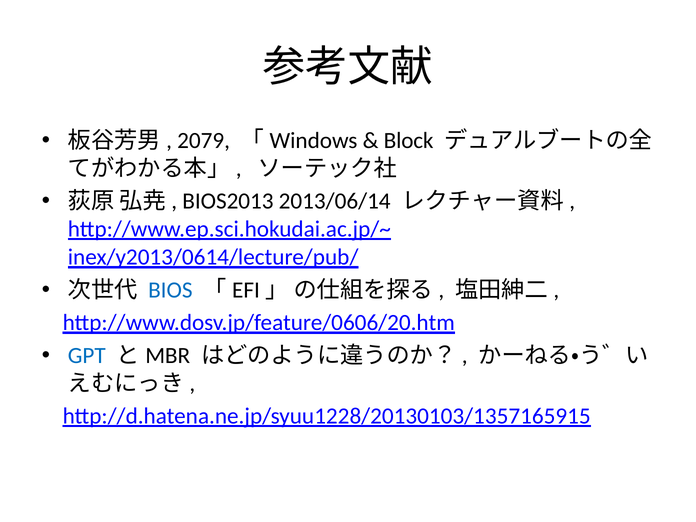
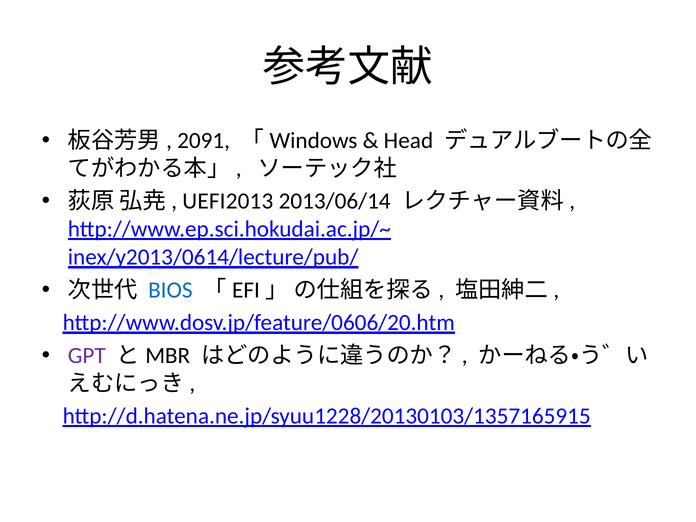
2079: 2079 -> 2091
Block: Block -> Head
BIOS2013: BIOS2013 -> UEFI2013
GPT colour: blue -> purple
